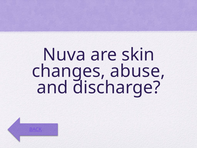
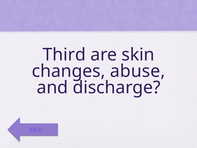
Nuva: Nuva -> Third
